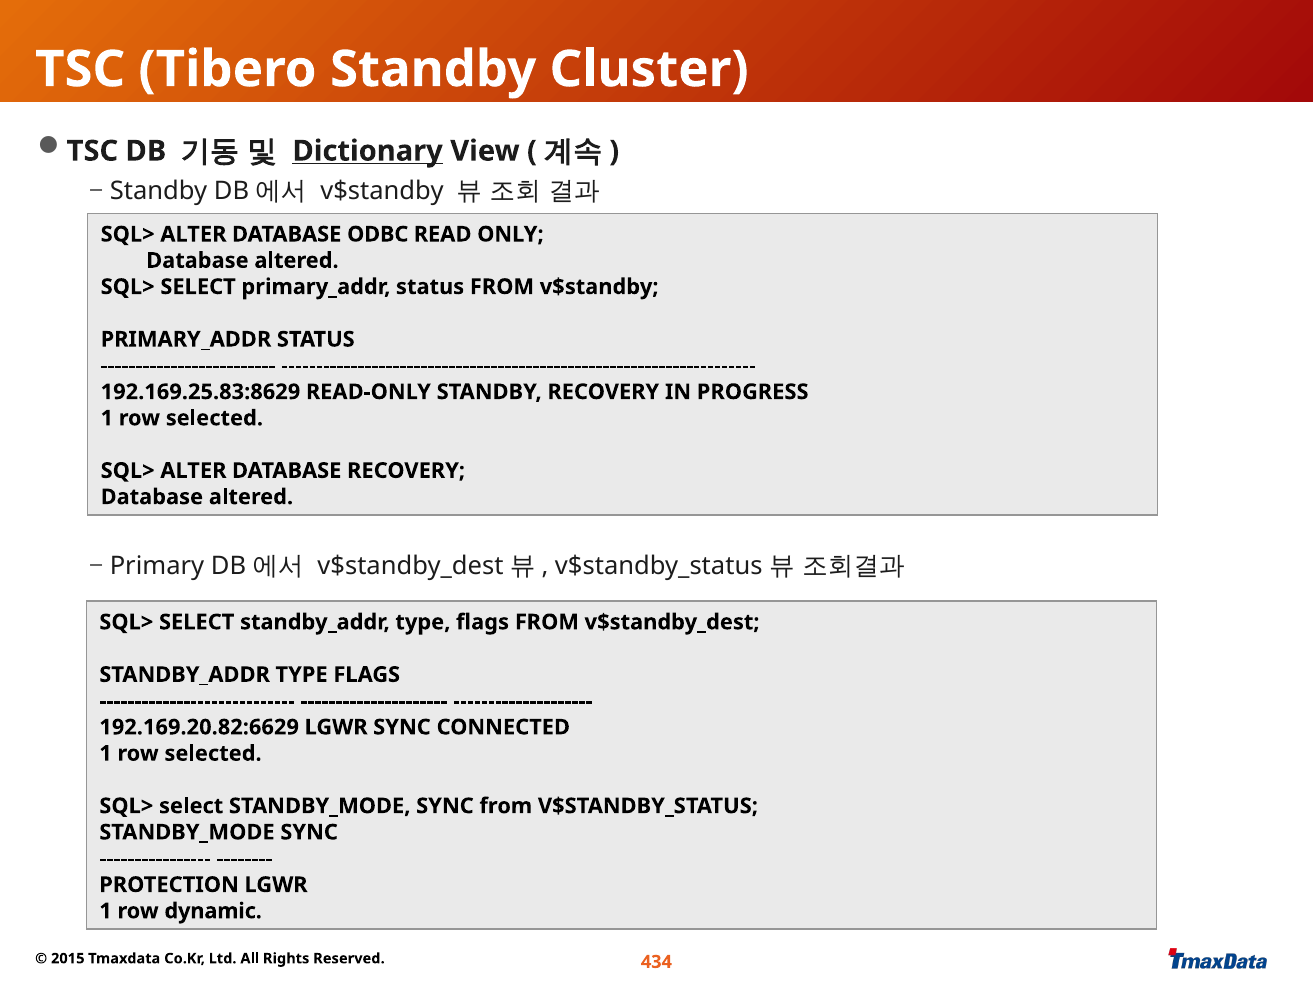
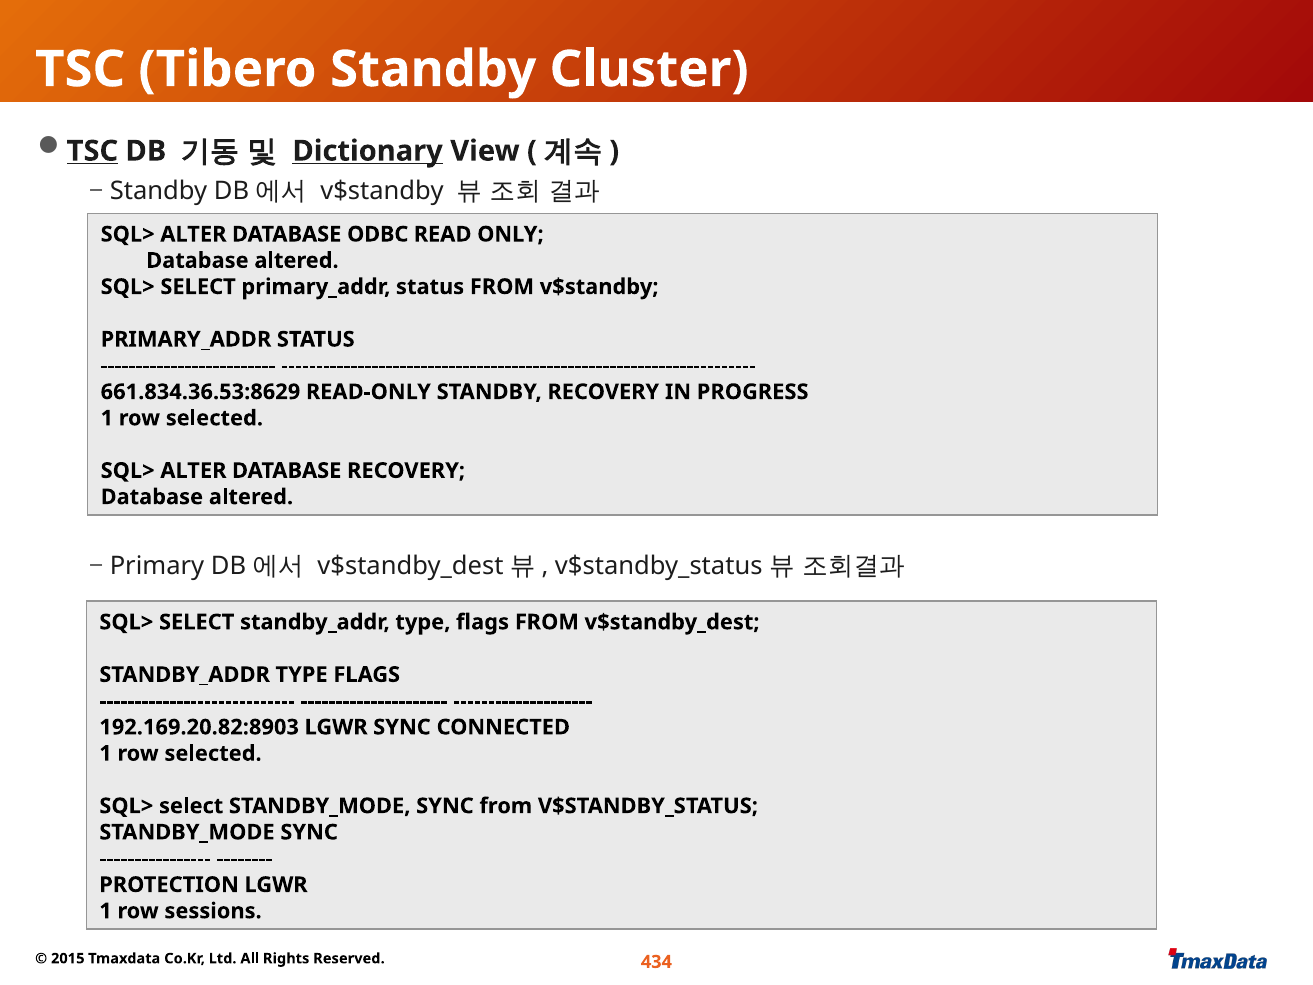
TSC at (92, 151) underline: none -> present
192.169.25.83:8629: 192.169.25.83:8629 -> 661.834.36.53:8629
192.169.20.82:6629: 192.169.20.82:6629 -> 192.169.20.82:8903
dynamic: dynamic -> sessions
